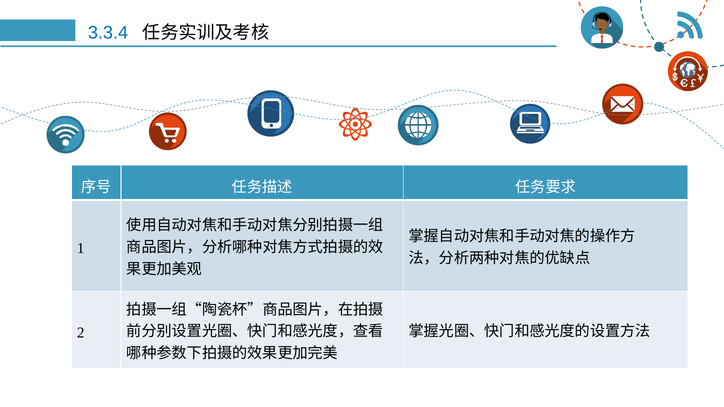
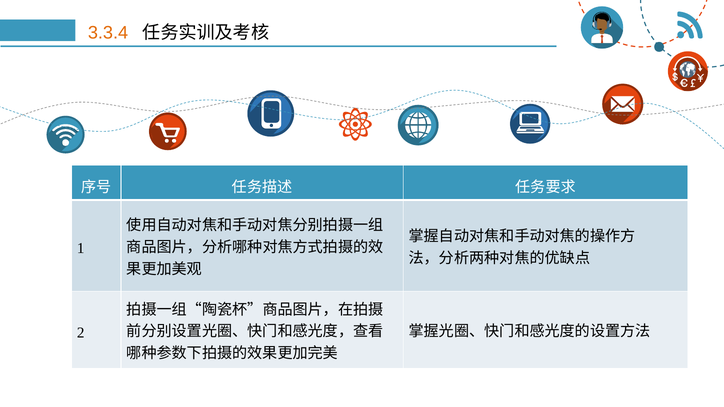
3.3.4 colour: blue -> orange
